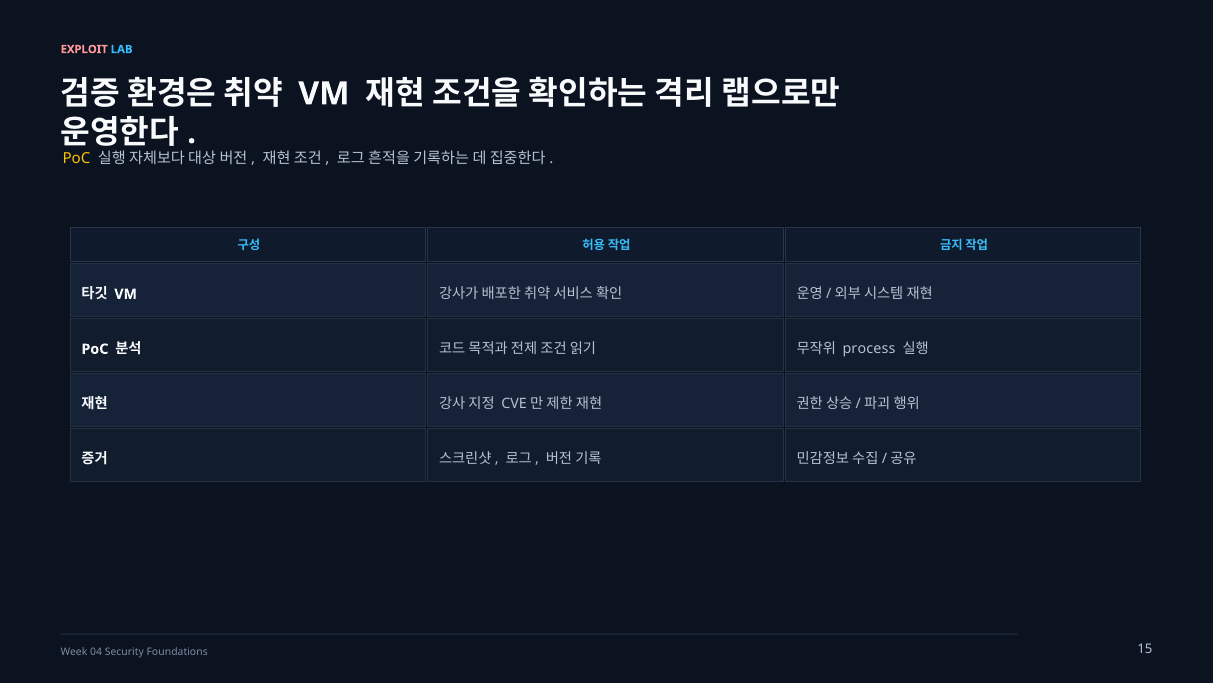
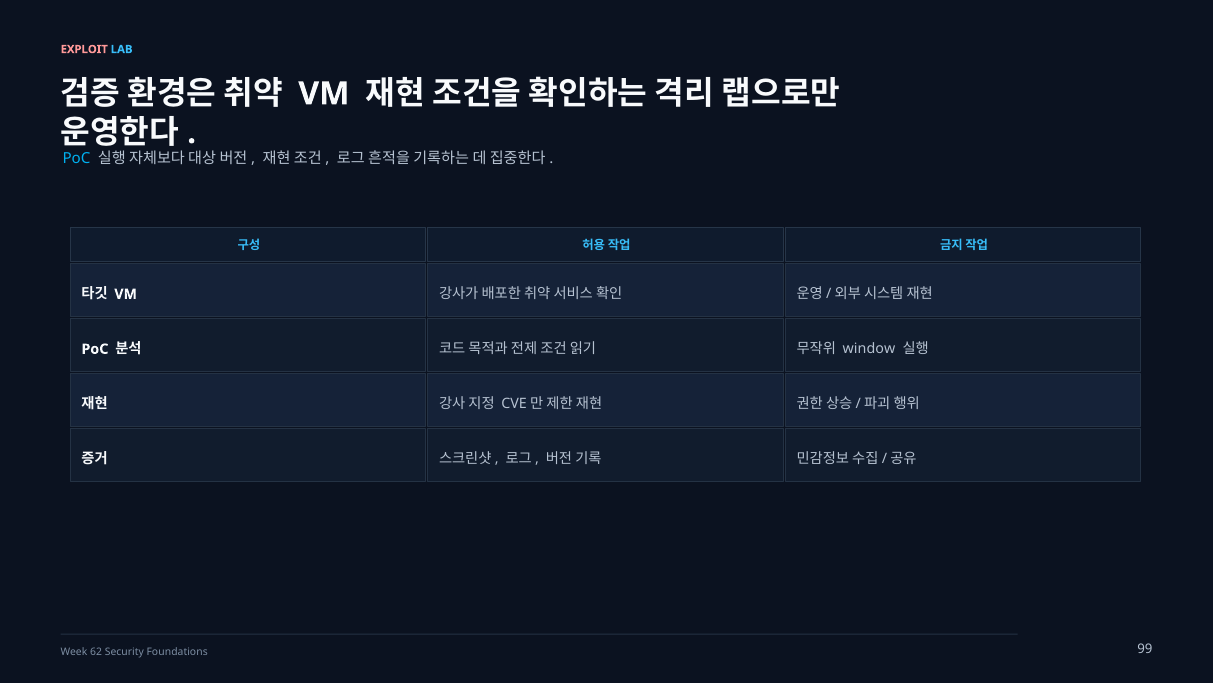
PoC at (76, 158) colour: yellow -> light blue
process: process -> window
04: 04 -> 62
15: 15 -> 99
